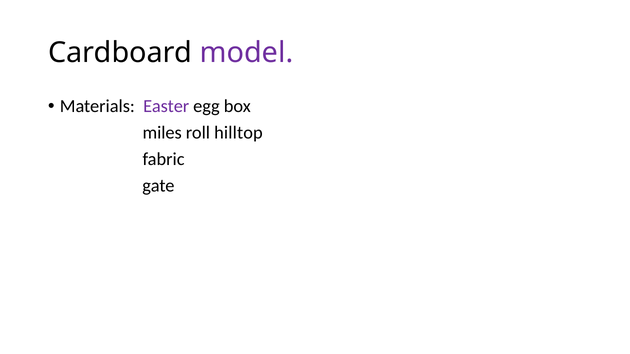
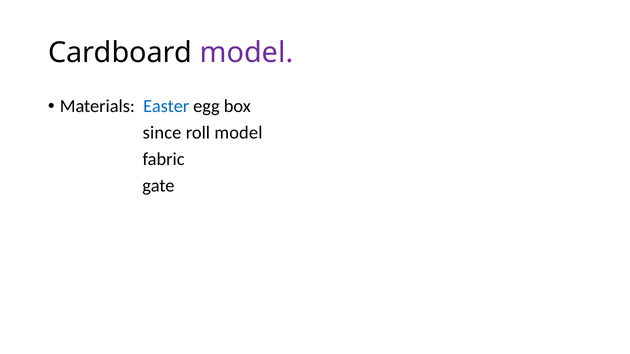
Easter colour: purple -> blue
miles: miles -> since
roll hilltop: hilltop -> model
